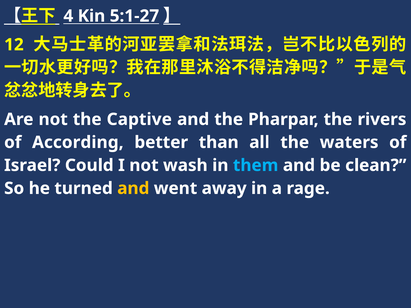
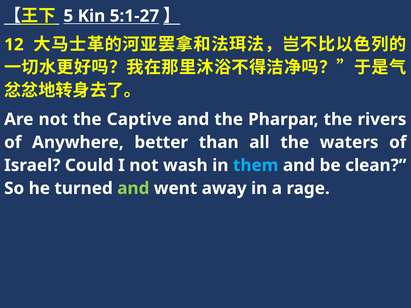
4: 4 -> 5
According: According -> Anywhere
and at (133, 188) colour: yellow -> light green
